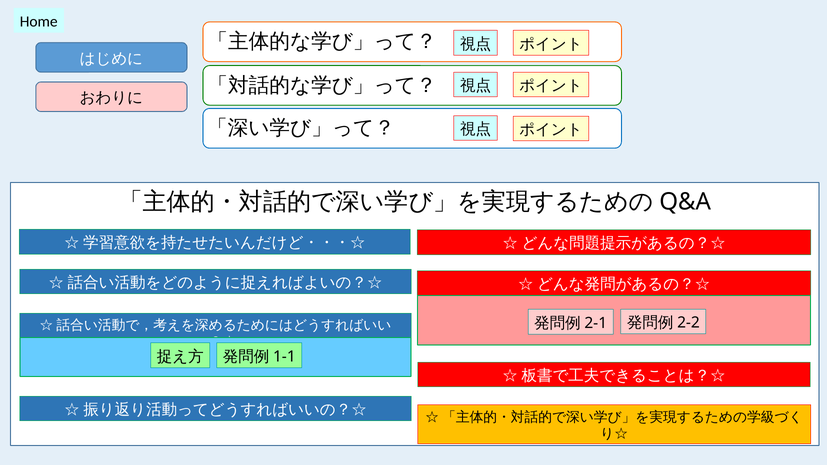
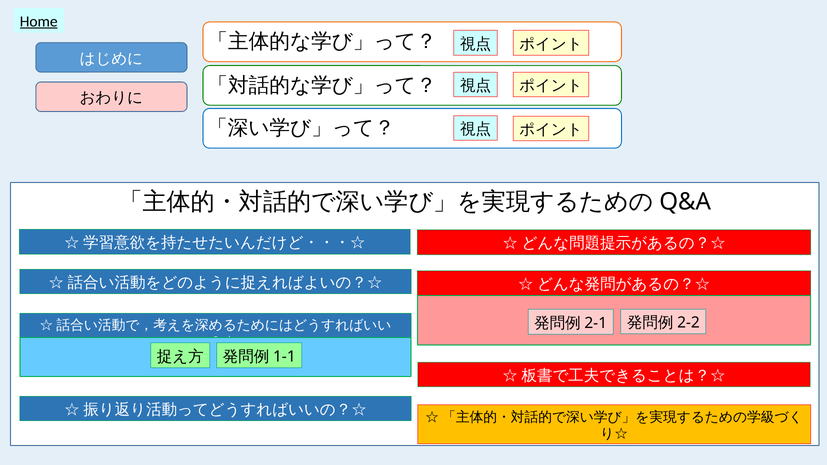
Home underline: none -> present
